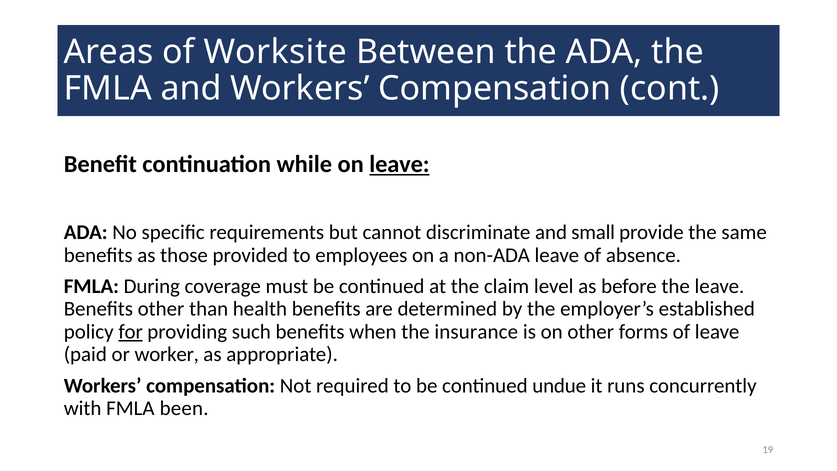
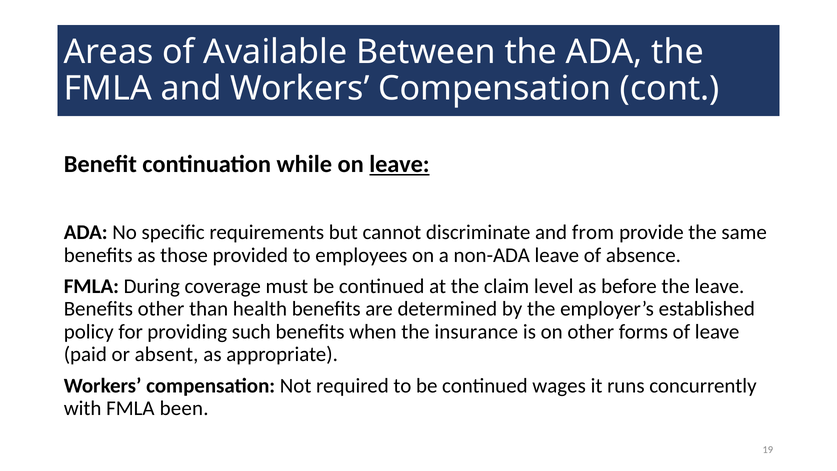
Worksite: Worksite -> Available
small: small -> from
for underline: present -> none
worker: worker -> absent
undue: undue -> wages
